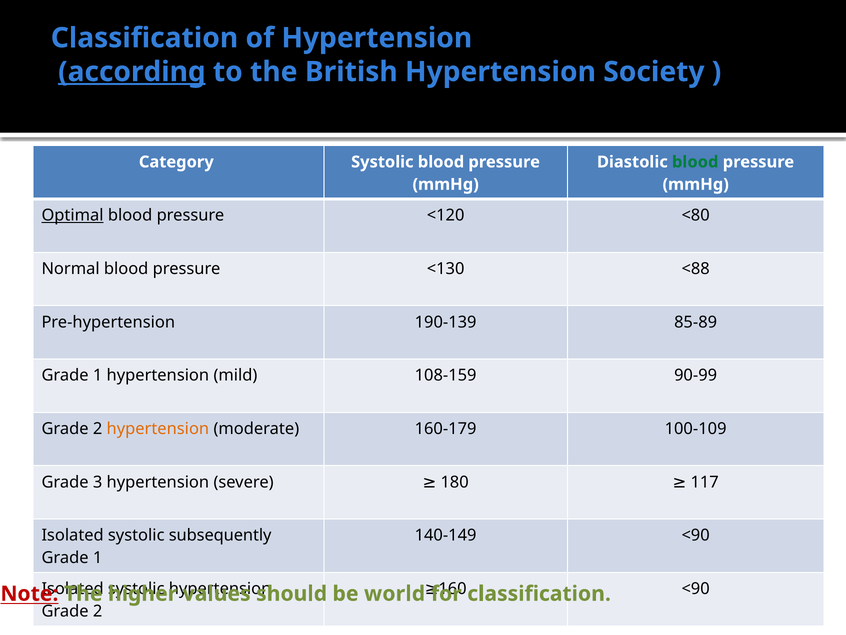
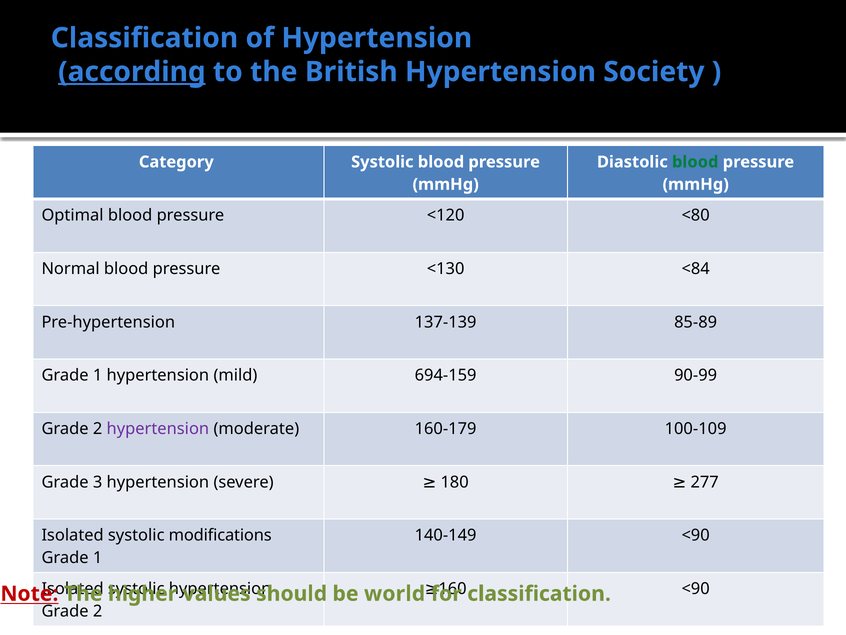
Optimal underline: present -> none
<88: <88 -> <84
190-139: 190-139 -> 137-139
108-159: 108-159 -> 694-159
hypertension at (158, 428) colour: orange -> purple
117: 117 -> 277
subsequently: subsequently -> modifications
